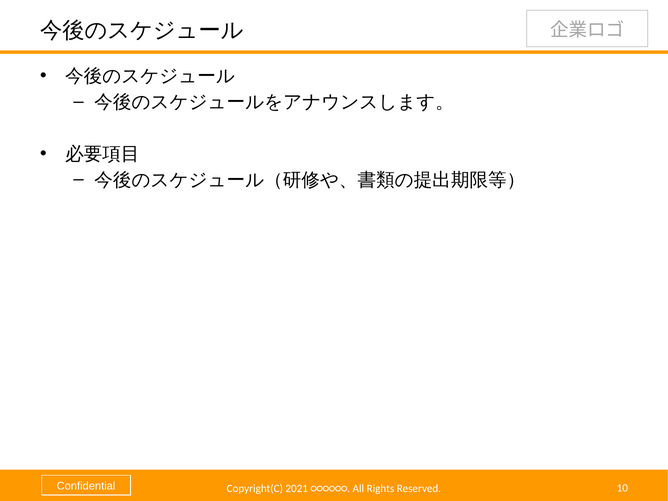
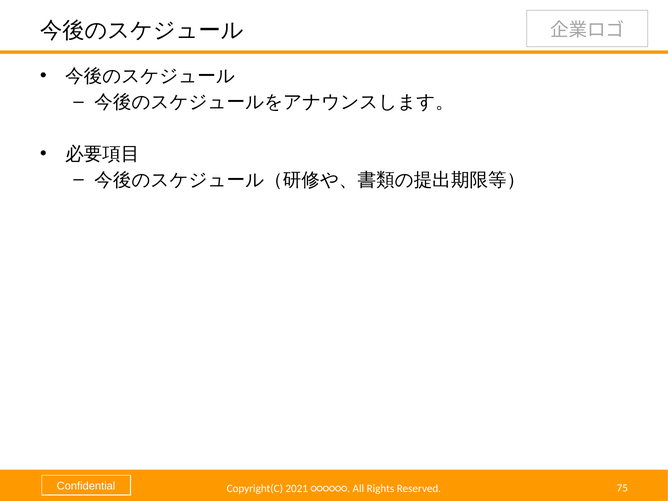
10: 10 -> 75
